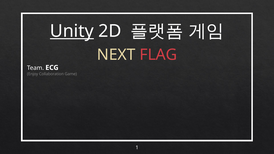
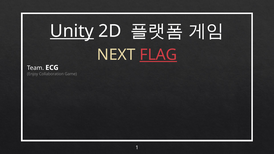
FLAG underline: none -> present
